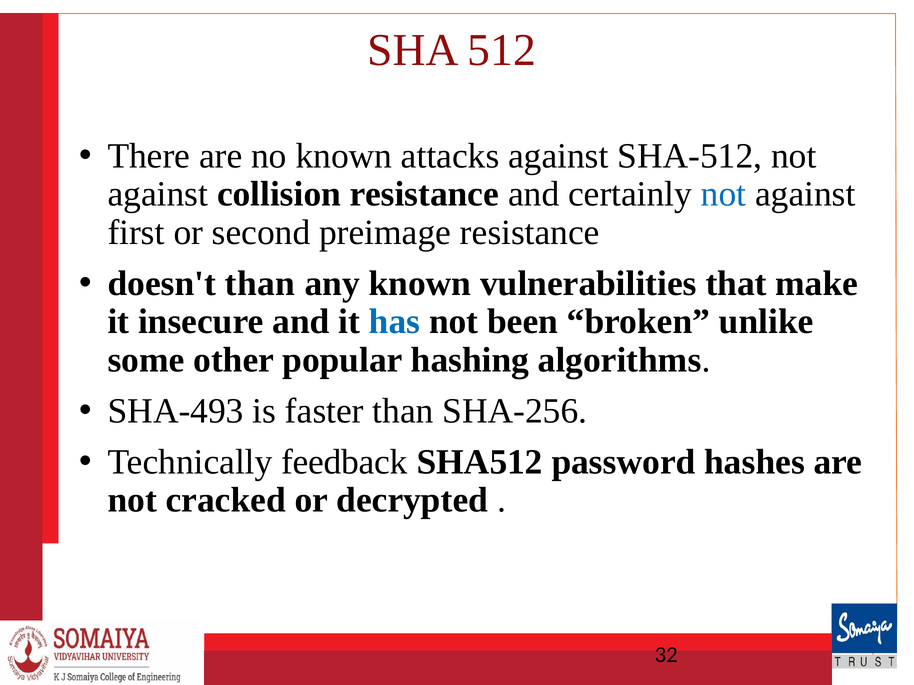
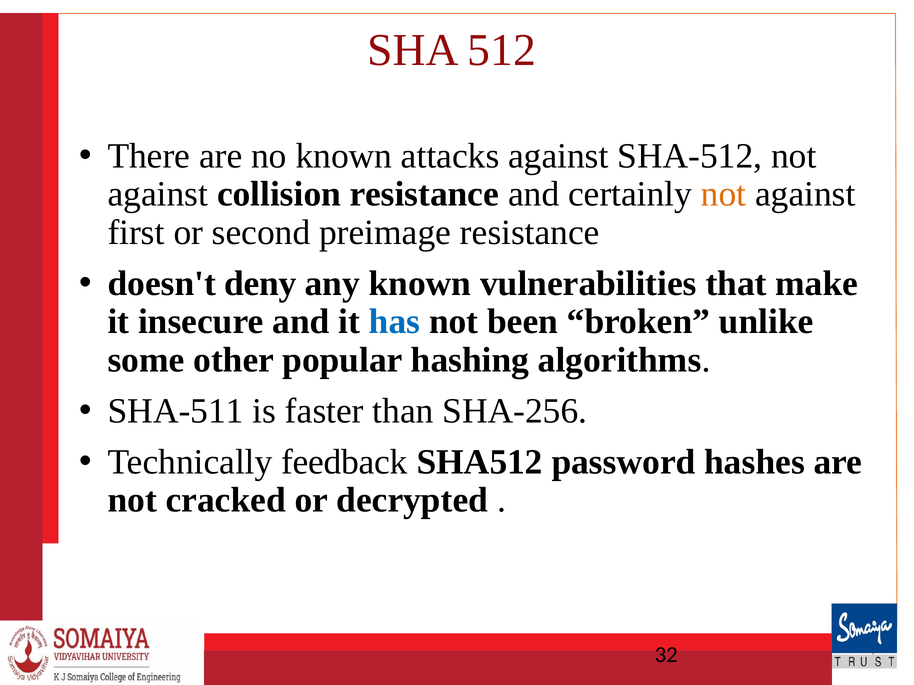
not at (724, 194) colour: blue -> orange
doesn't than: than -> deny
SHA-493: SHA-493 -> SHA-511
